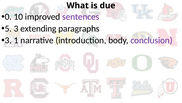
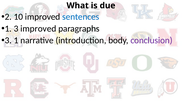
0: 0 -> 2
sentences colour: purple -> blue
5 at (8, 28): 5 -> 1
3 extending: extending -> improved
